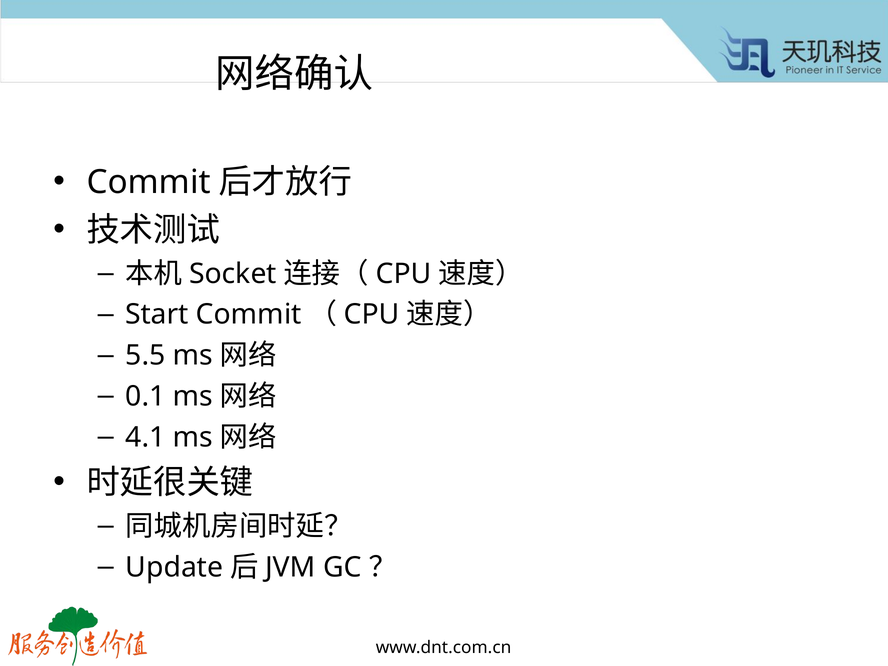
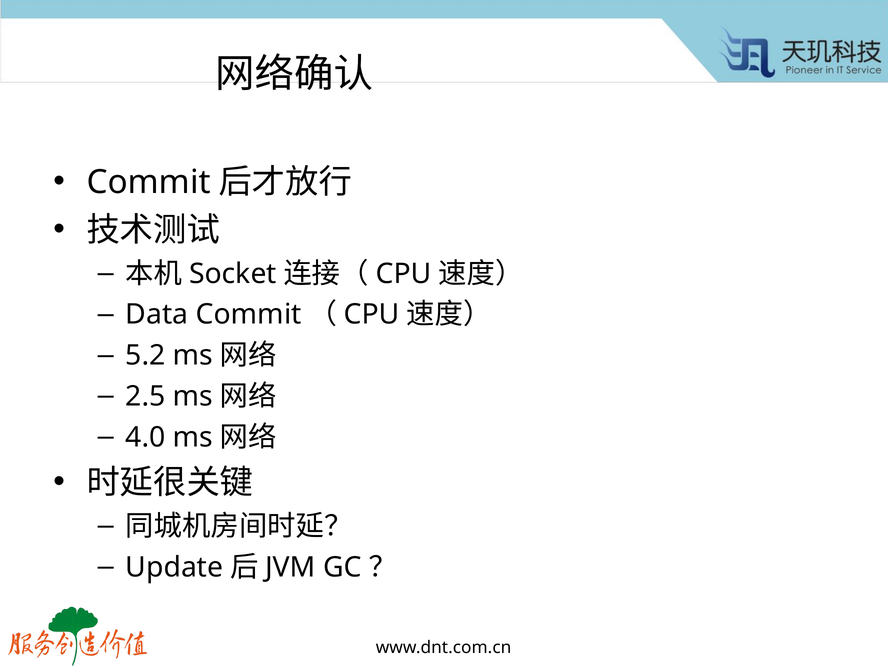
Start: Start -> Data
5.5: 5.5 -> 5.2
0.1: 0.1 -> 2.5
4.1: 4.1 -> 4.0
